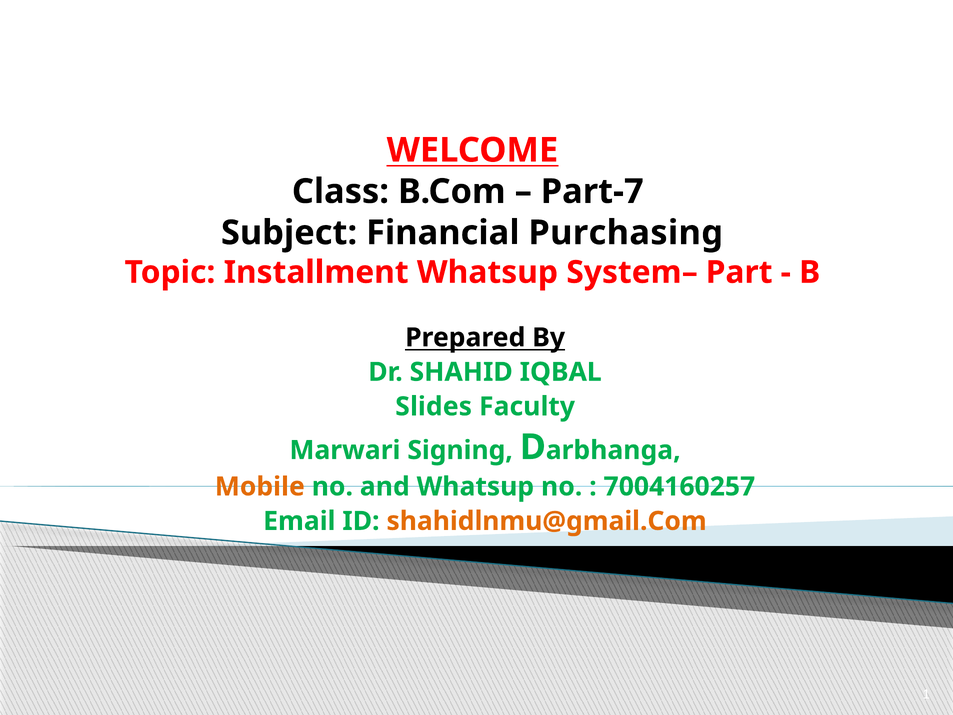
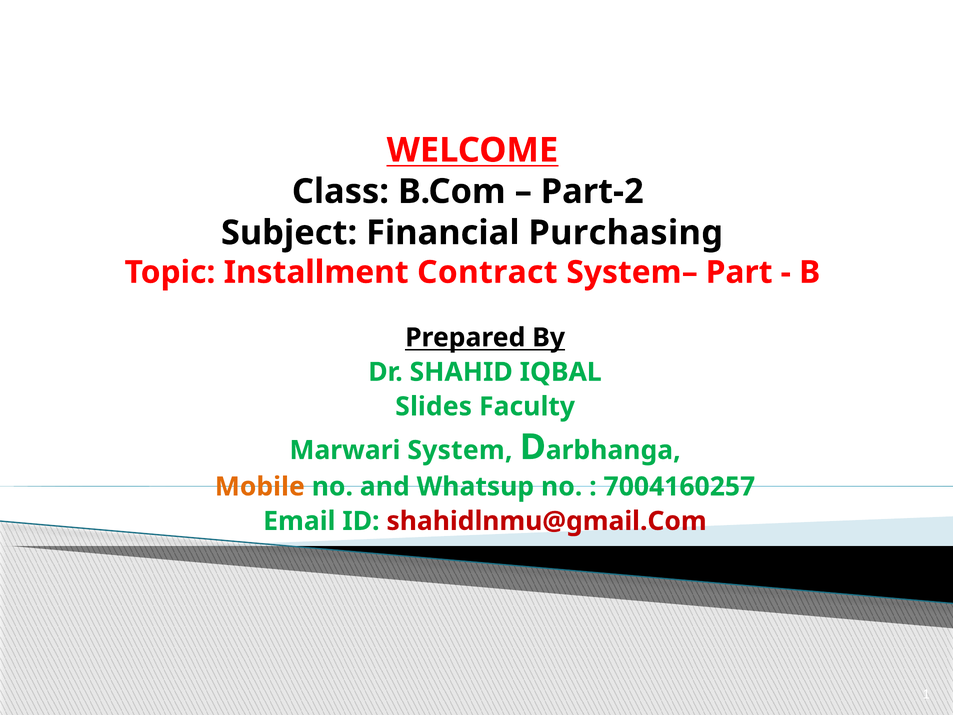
Part-7: Part-7 -> Part-2
Installment Whatsup: Whatsup -> Contract
Signing: Signing -> System
shahidlnmu@gmail.Com colour: orange -> red
